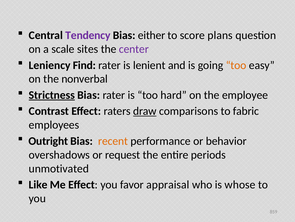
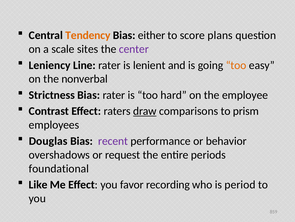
Tendency colour: purple -> orange
Find: Find -> Line
Strictness underline: present -> none
fabric: fabric -> prism
Outright: Outright -> Douglas
recent colour: orange -> purple
unmotivated: unmotivated -> foundational
appraisal: appraisal -> recording
whose: whose -> period
